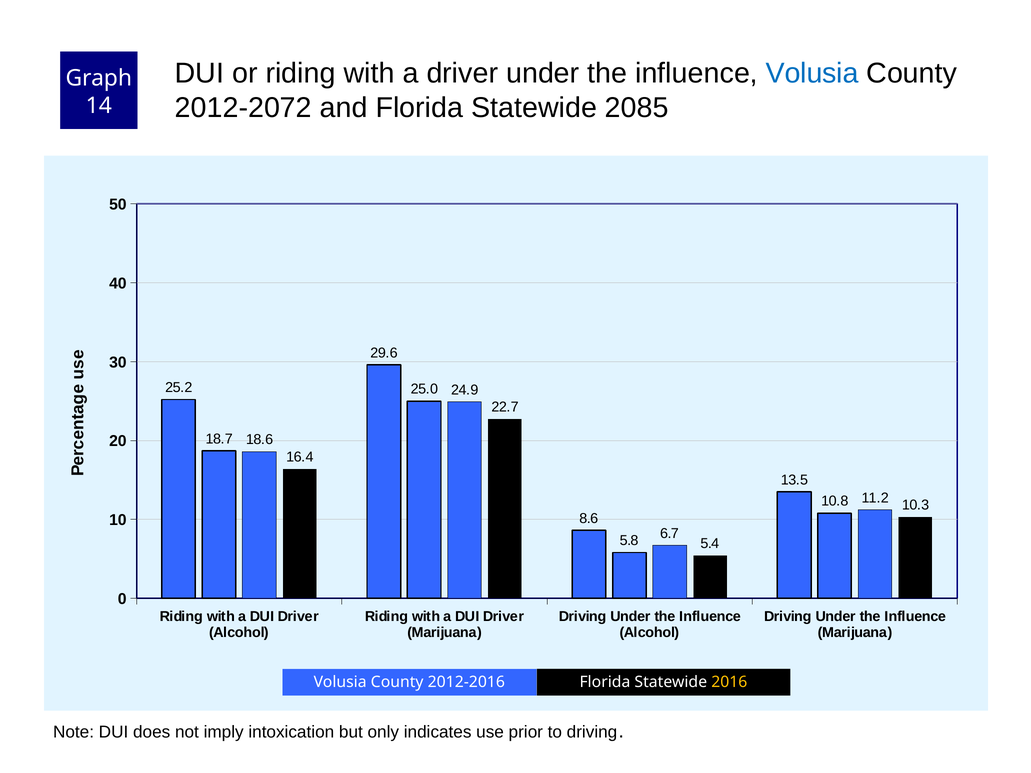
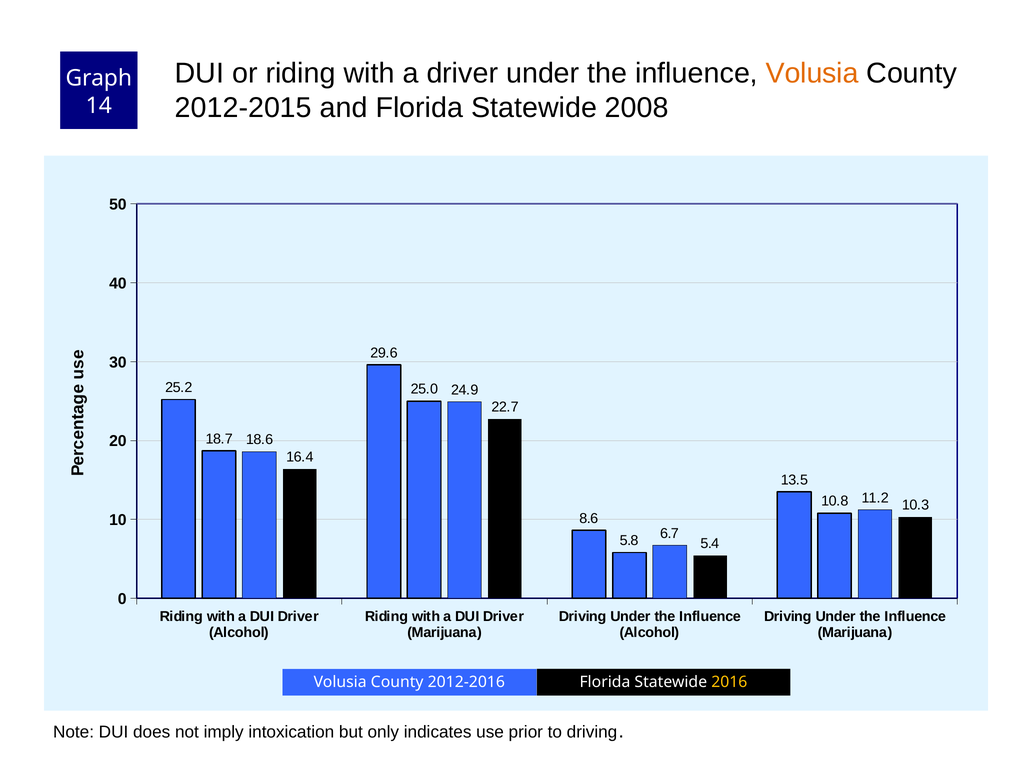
Volusia at (812, 73) colour: blue -> orange
2012-2072: 2012-2072 -> 2012-2015
2085: 2085 -> 2008
